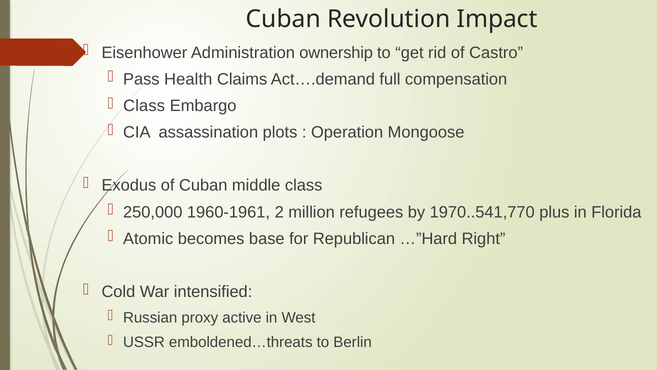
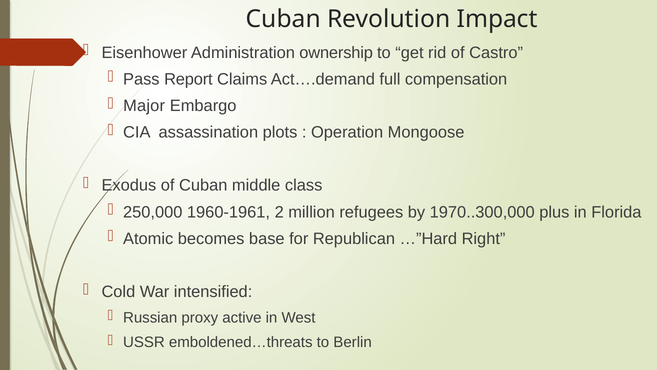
Health: Health -> Report
Class at (144, 106): Class -> Major
1970..541,770: 1970..541,770 -> 1970..300,000
